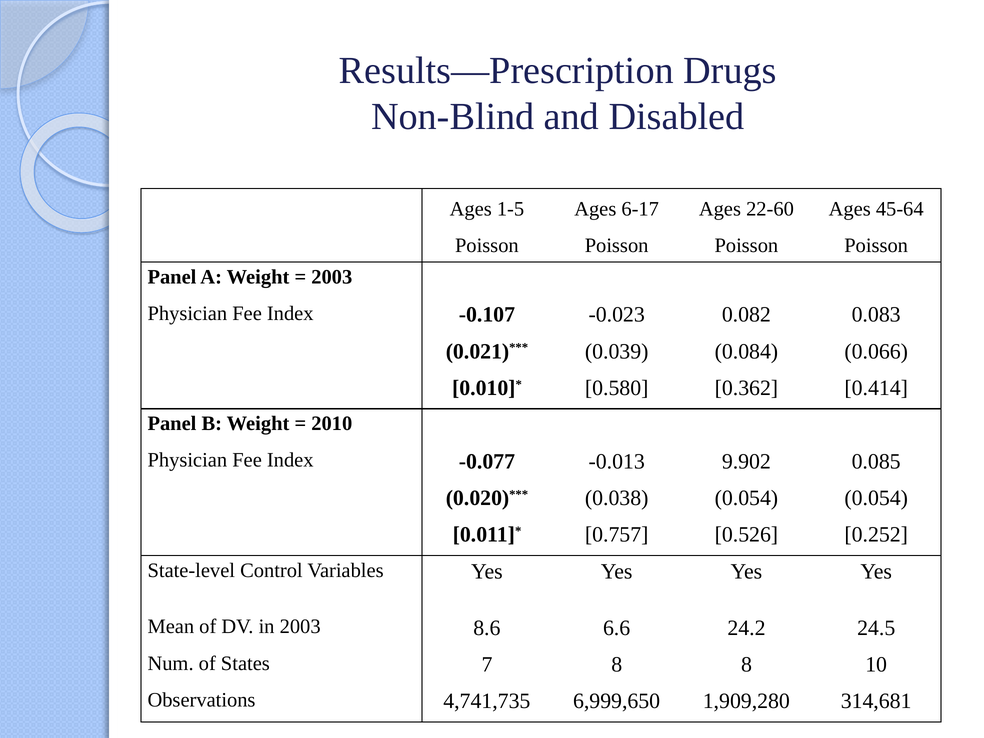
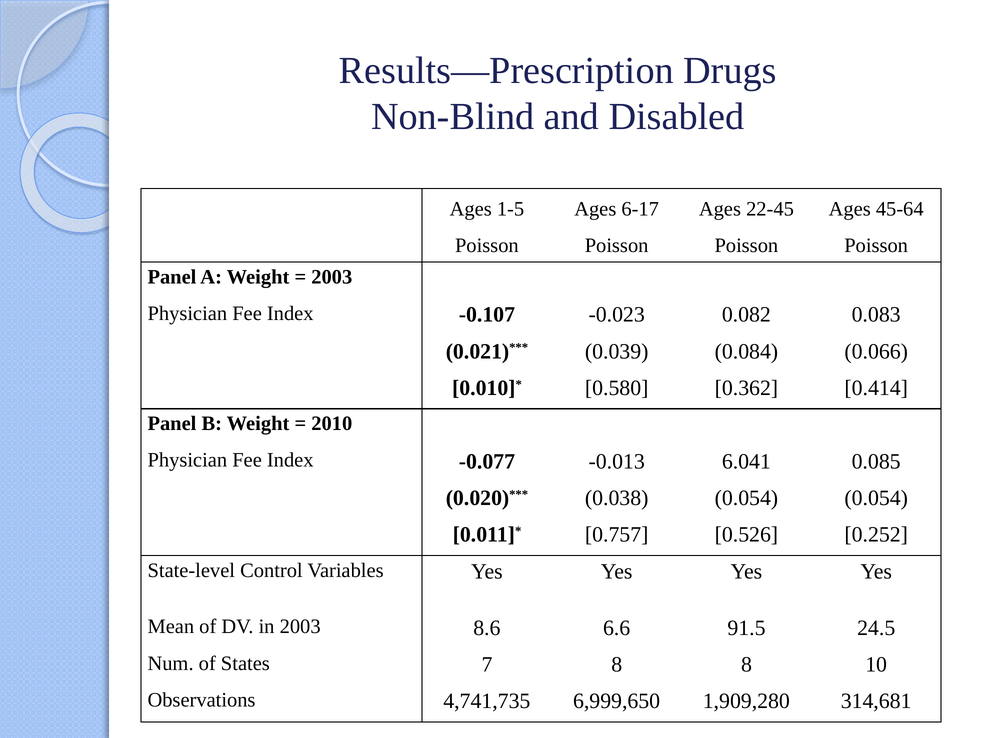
22-60: 22-60 -> 22-45
9.902: 9.902 -> 6.041
24.2: 24.2 -> 91.5
